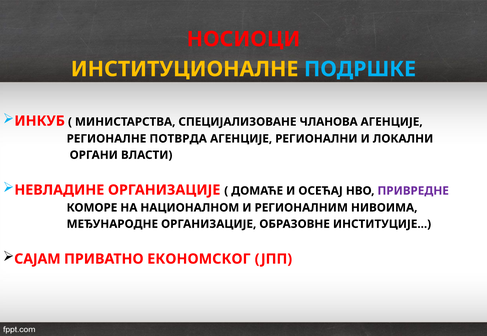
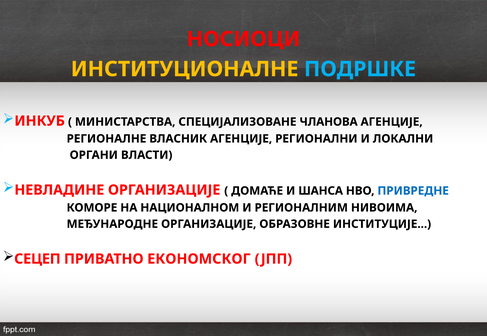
ПОТВРДА: ПОТВРДА -> ВЛАСНИК
ОСЕЋАЈ: ОСЕЋАЈ -> ШАНСА
ПРИВРЕДНЕ colour: purple -> blue
САЈАМ: САЈАМ -> СЕЦЕП
